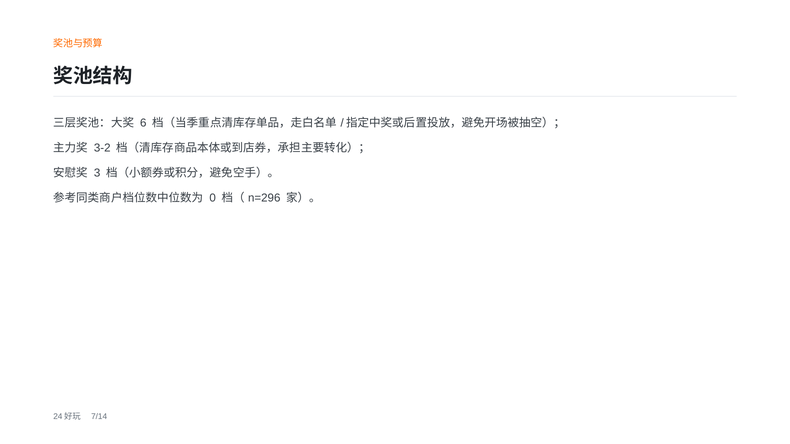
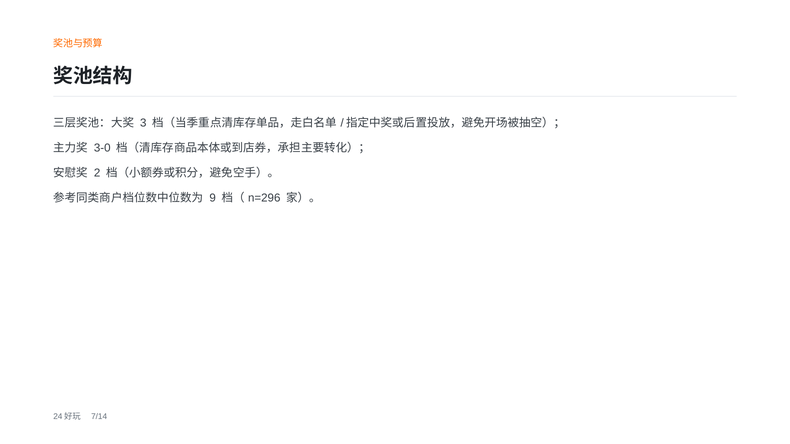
6: 6 -> 3
3-2: 3-2 -> 3-0
3: 3 -> 2
0: 0 -> 9
